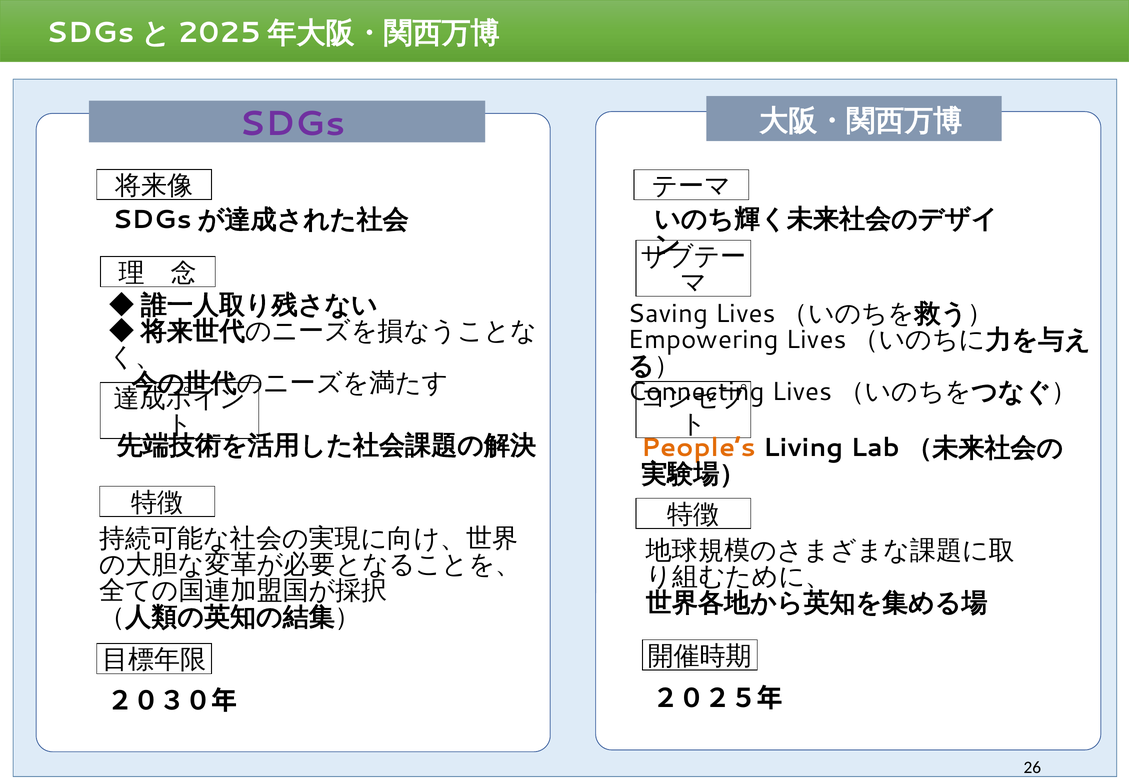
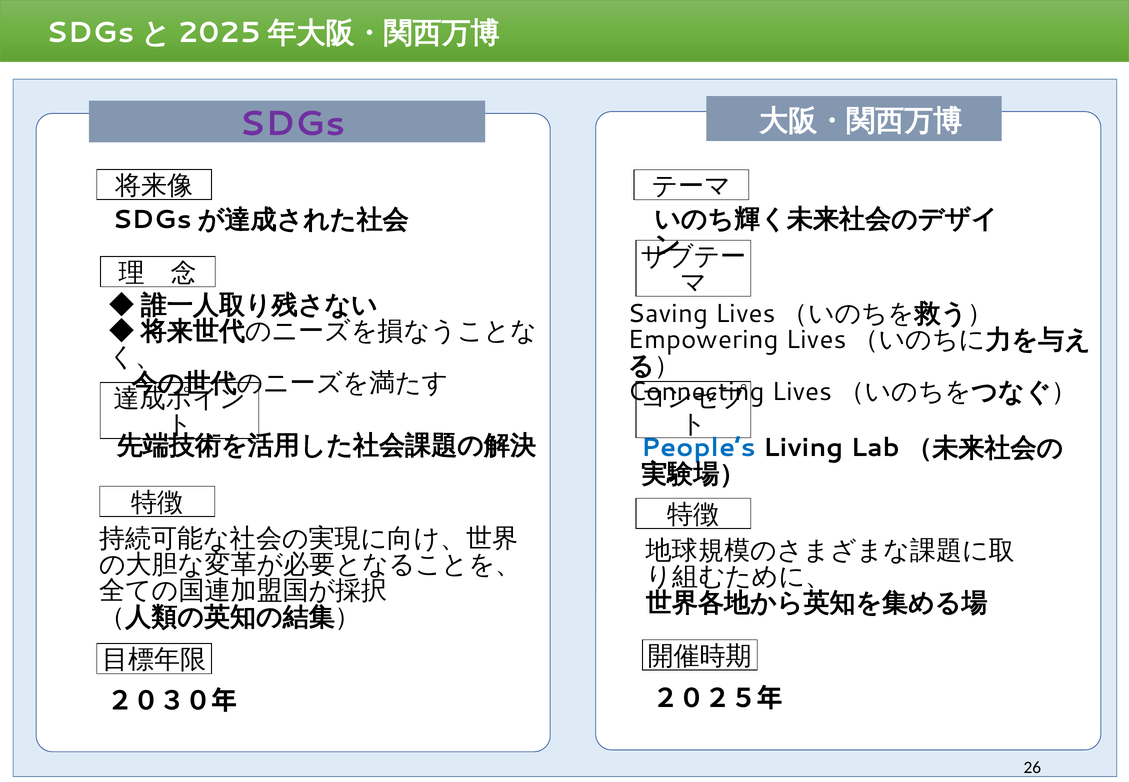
People’s colour: orange -> blue
